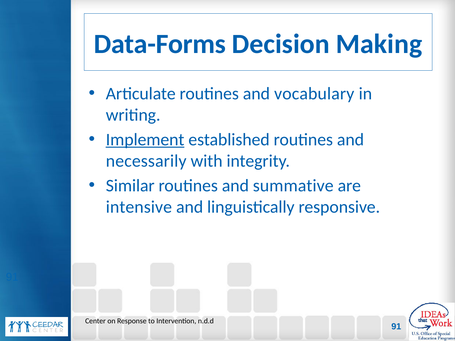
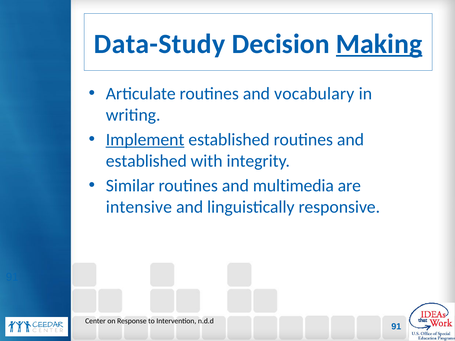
Data-Forms: Data-Forms -> Data-Study
Making underline: none -> present
necessarily at (146, 161): necessarily -> established
summative: summative -> multimedia
